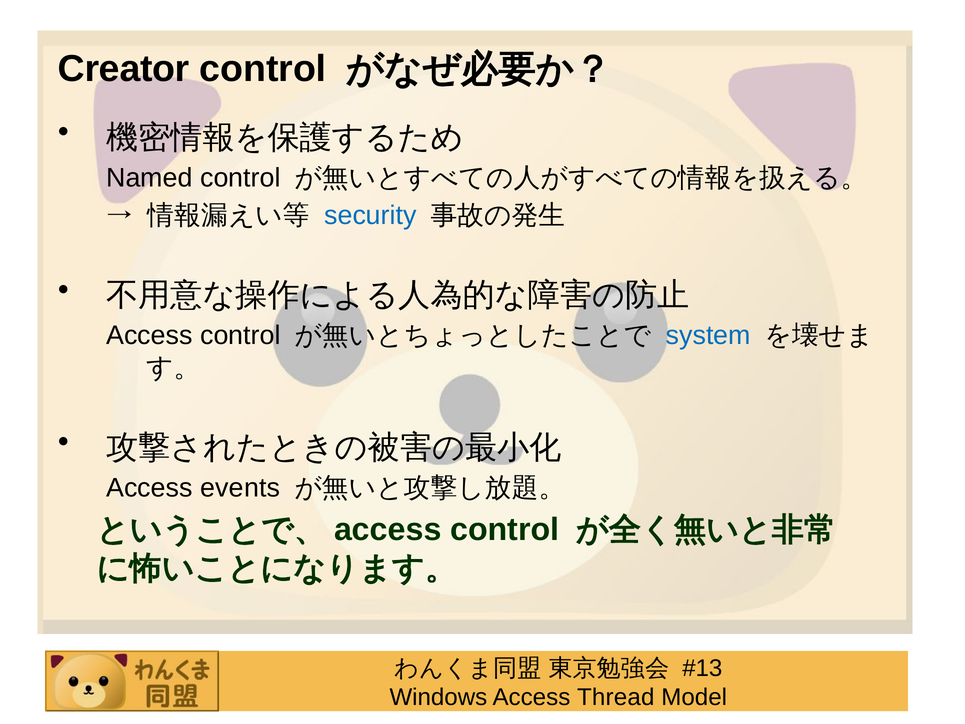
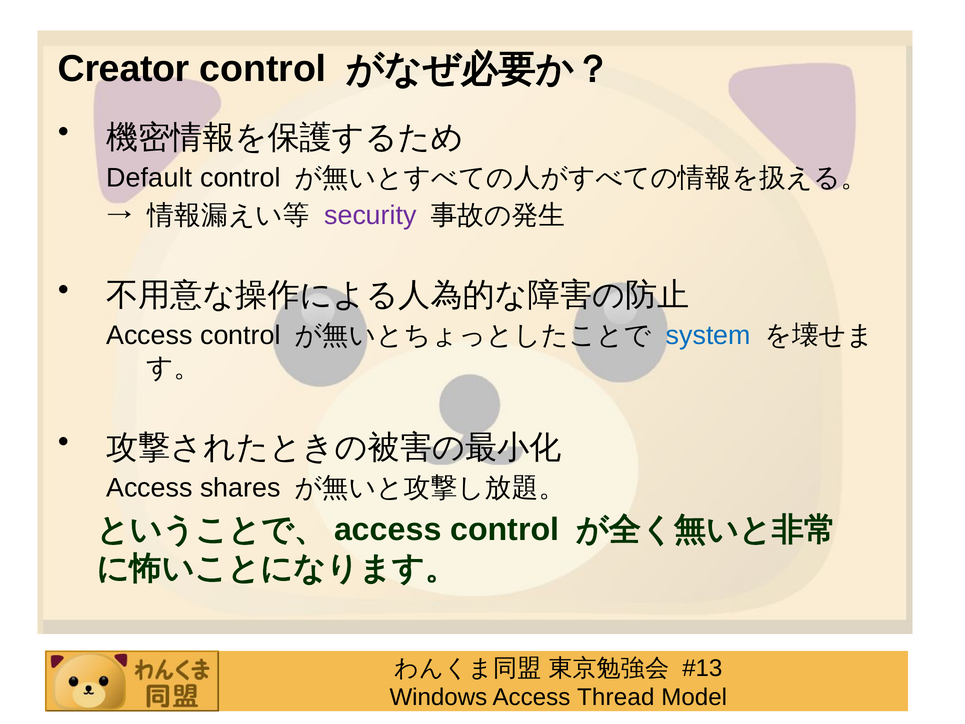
Named: Named -> Default
security colour: blue -> purple
events: events -> shares
